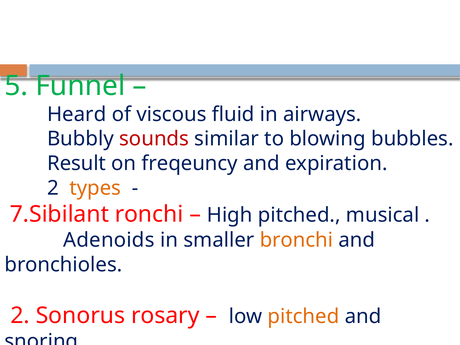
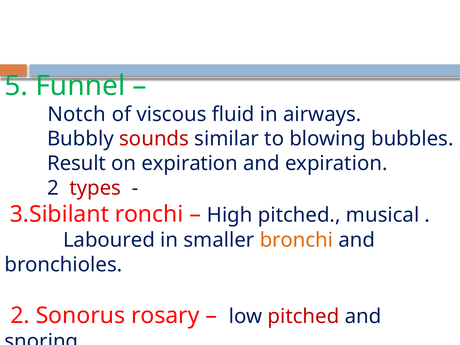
Heard: Heard -> Notch
on freqeuncy: freqeuncy -> expiration
types colour: orange -> red
7.Sibilant: 7.Sibilant -> 3.Sibilant
Adenoids: Adenoids -> Laboured
pitched at (303, 316) colour: orange -> red
